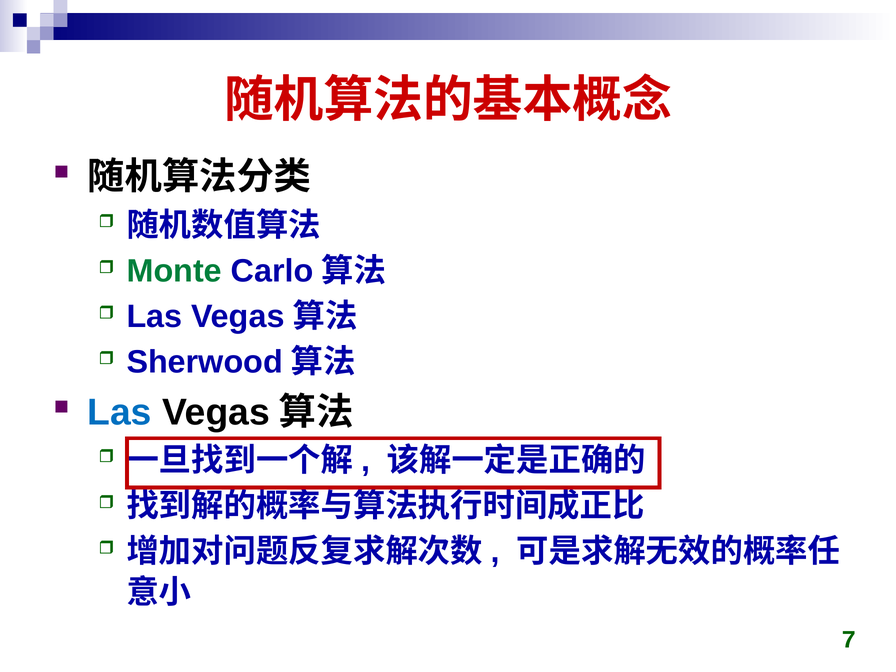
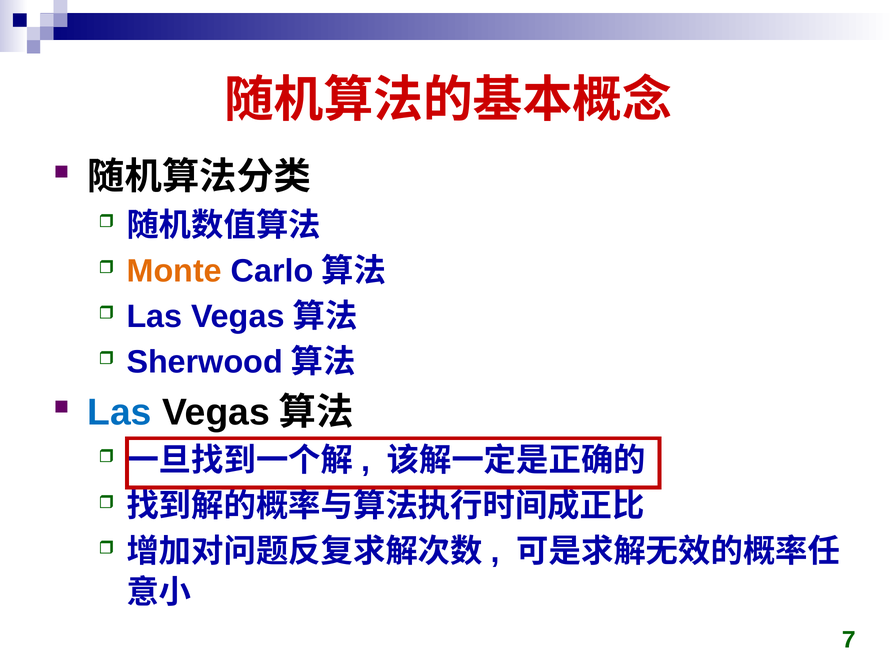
Monte colour: green -> orange
